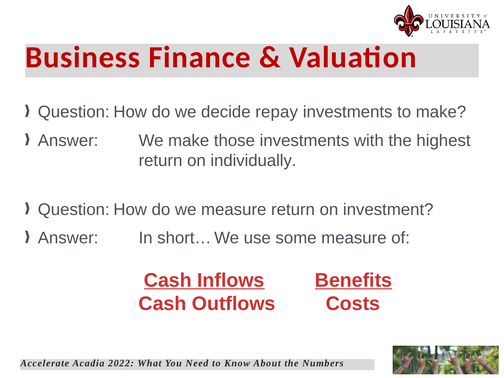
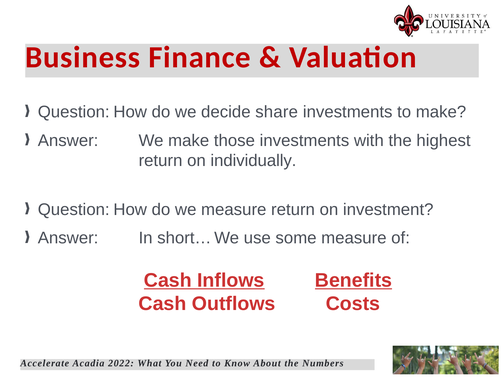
repay: repay -> share
